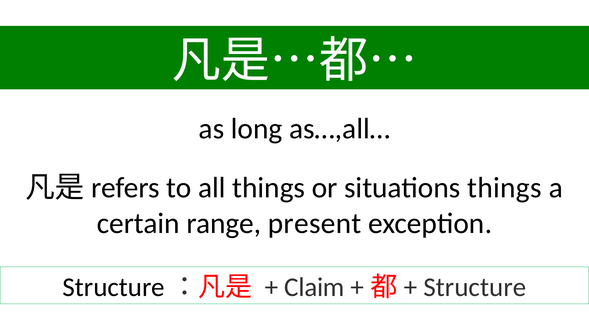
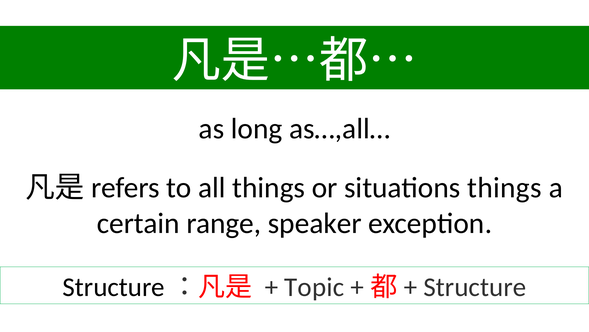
present: present -> speaker
Claim: Claim -> Topic
